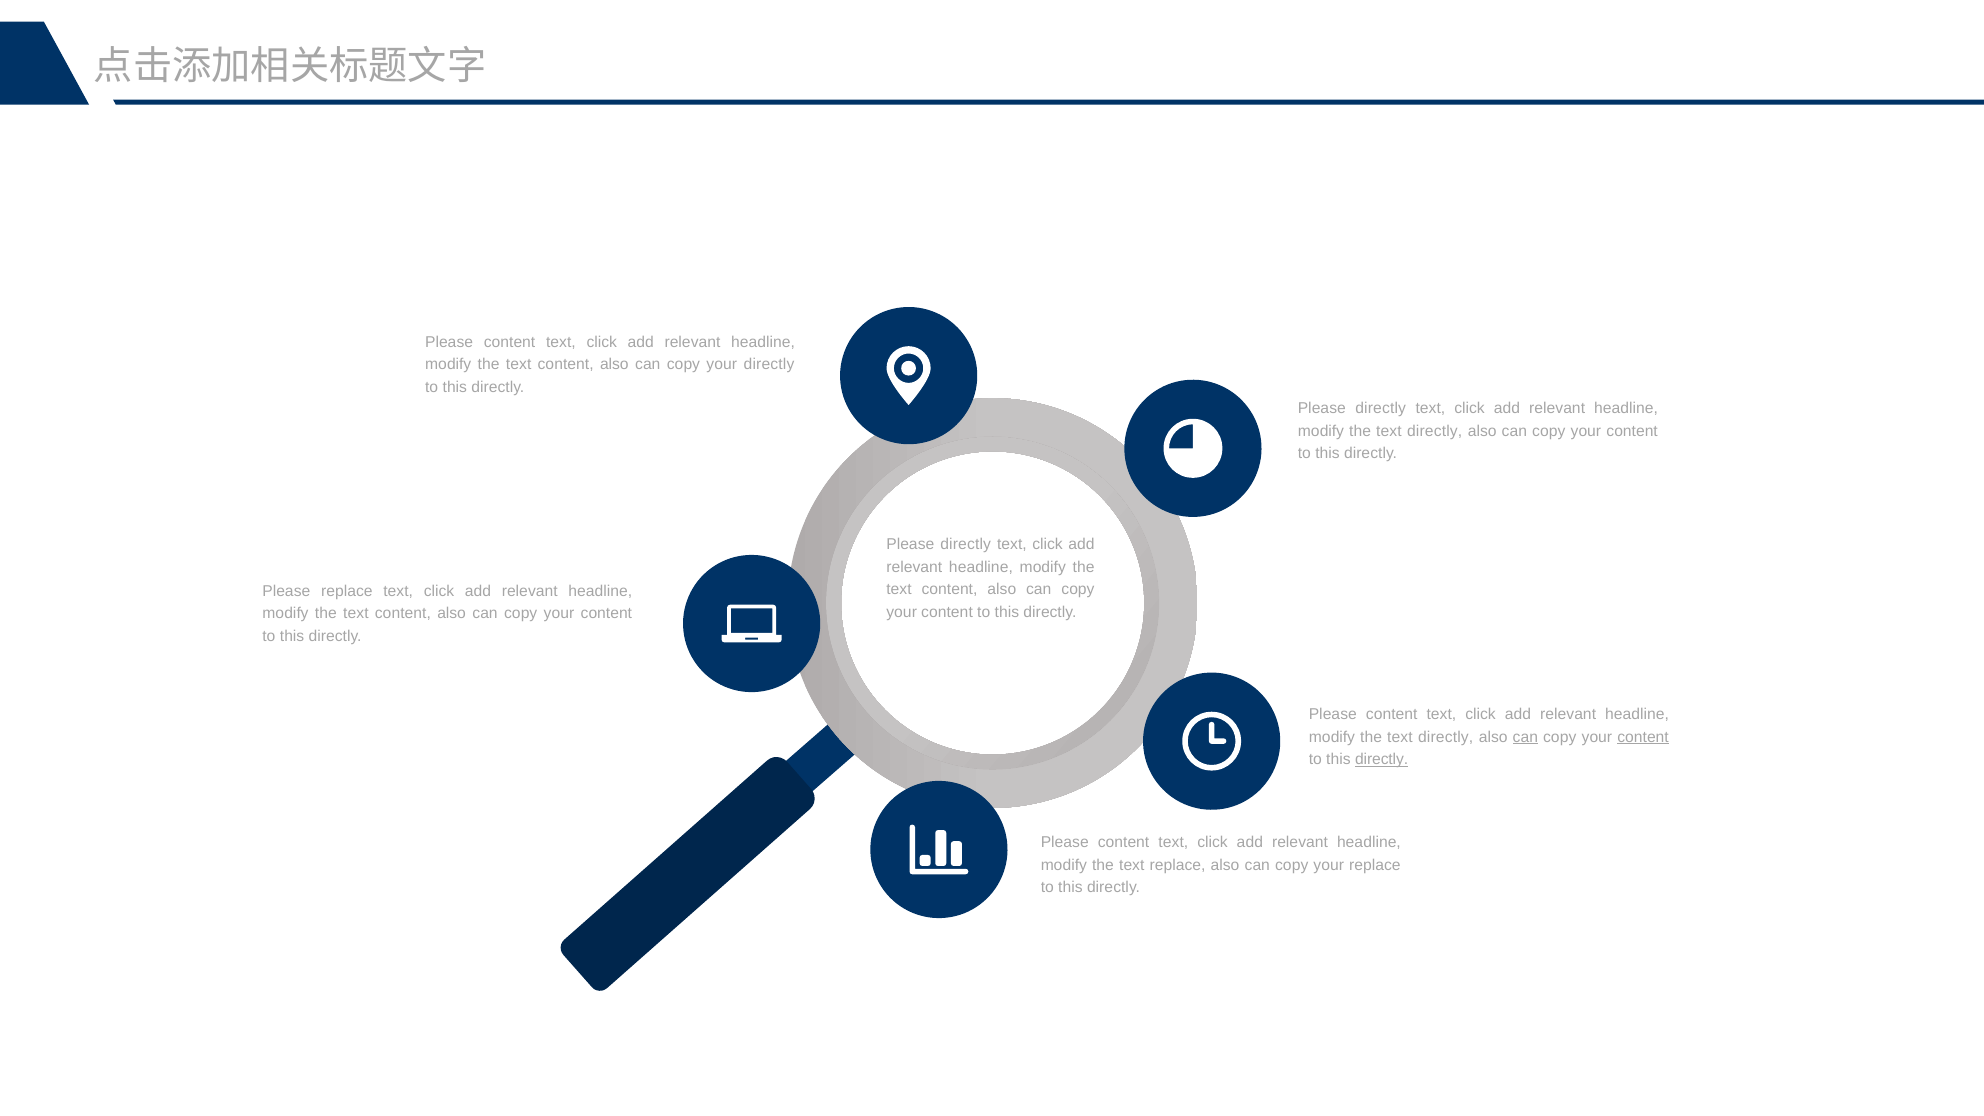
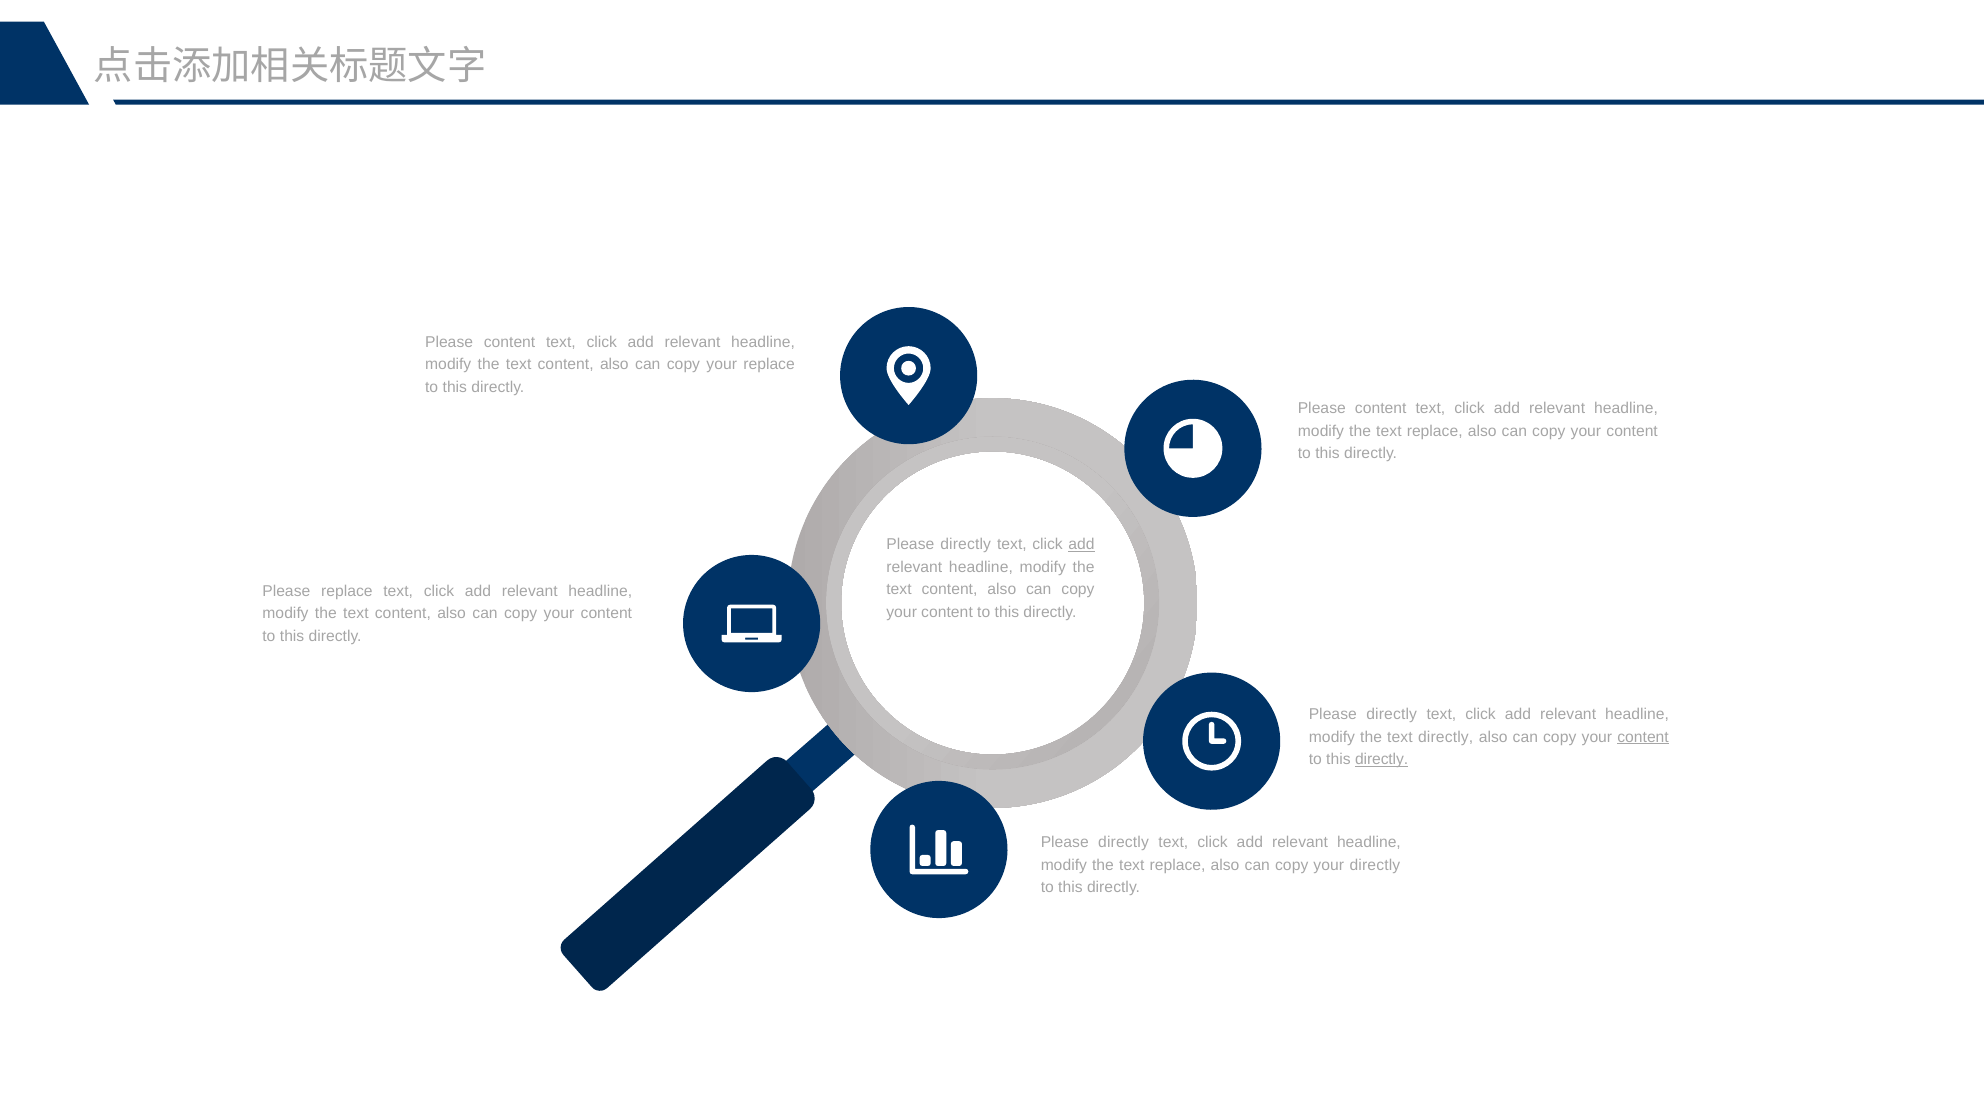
your directly: directly -> replace
directly at (1381, 409): directly -> content
directly at (1435, 431): directly -> replace
add at (1081, 545) underline: none -> present
content at (1392, 714): content -> directly
can at (1525, 737) underline: present -> none
content at (1124, 842): content -> directly
your replace: replace -> directly
